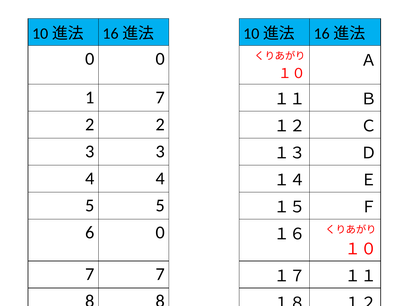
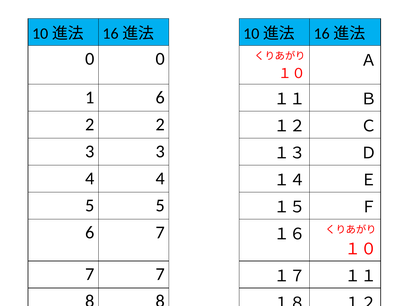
1 7: 7 -> 6
6 0: 0 -> 7
